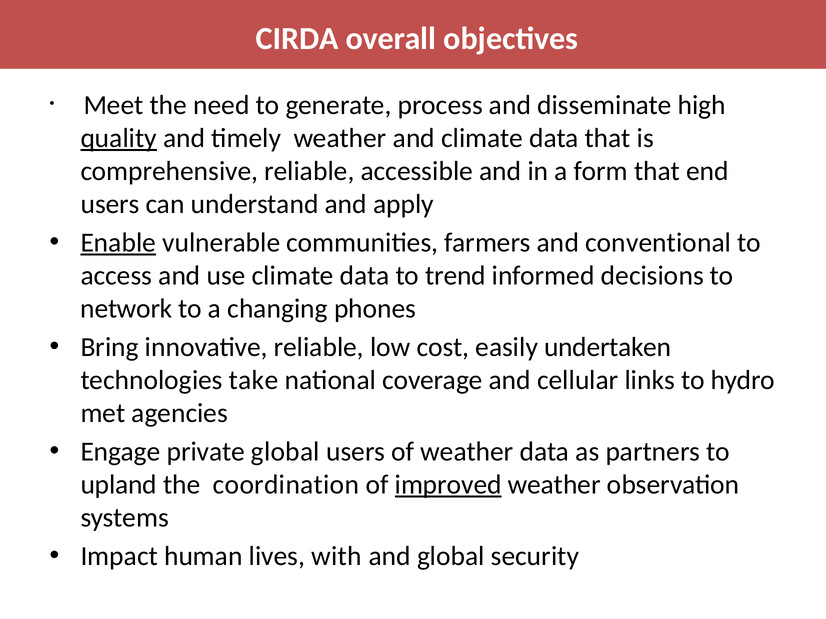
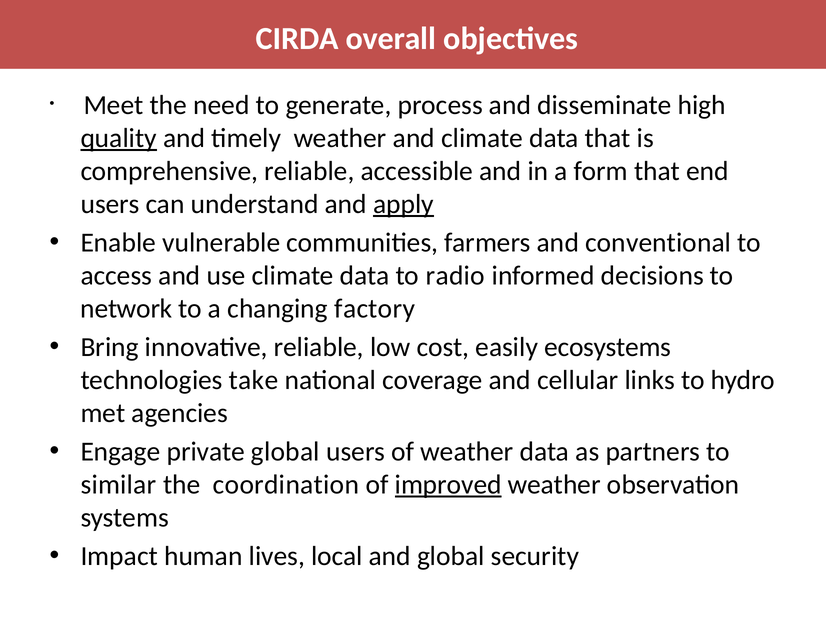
apply underline: none -> present
Enable underline: present -> none
trend: trend -> radio
phones: phones -> factory
undertaken: undertaken -> ecosystems
upland: upland -> similar
with: with -> local
